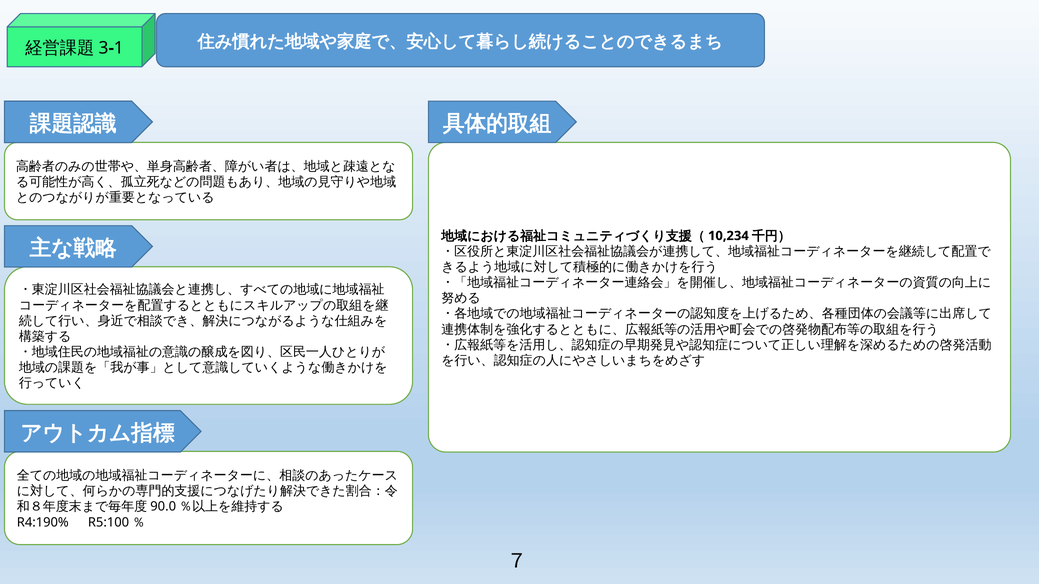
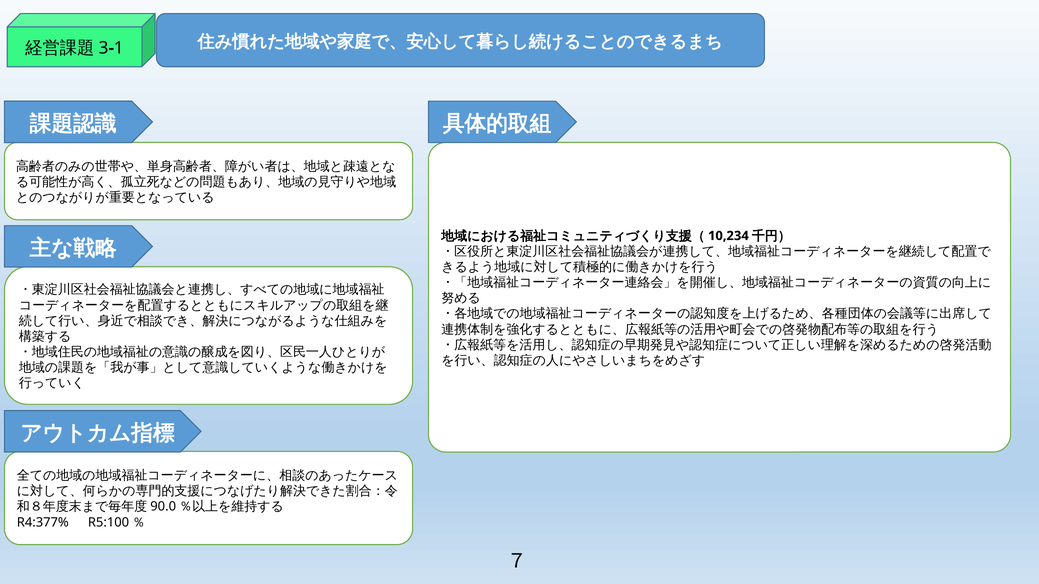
R4:190%: R4:190% -> R4:377%
